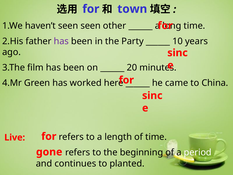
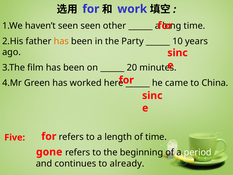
town: town -> work
has at (61, 41) colour: purple -> orange
Live: Live -> Five
planted: planted -> already
